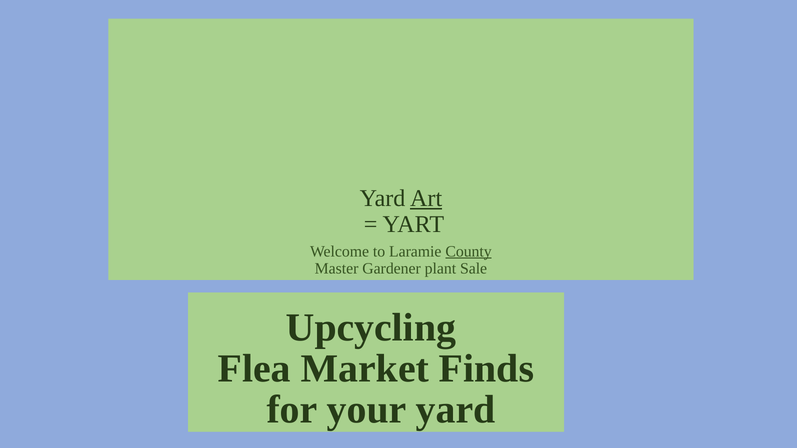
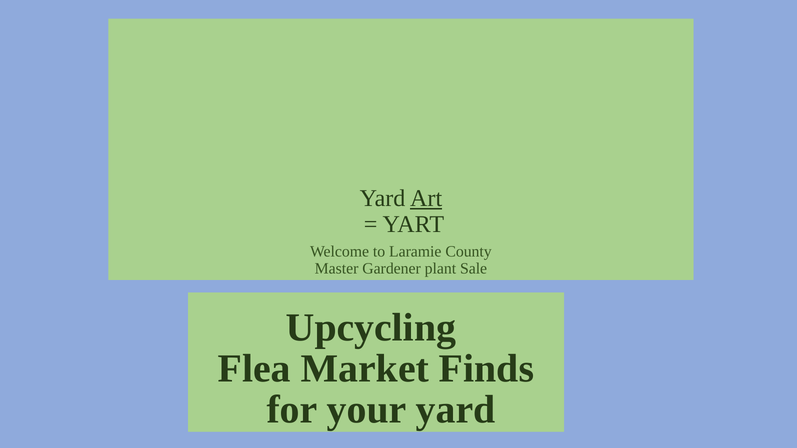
County underline: present -> none
